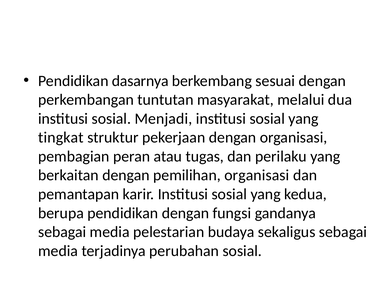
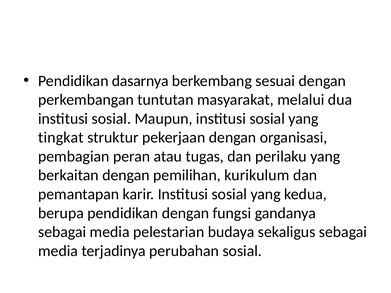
Menjadi: Menjadi -> Maupun
pemilihan organisasi: organisasi -> kurikulum
